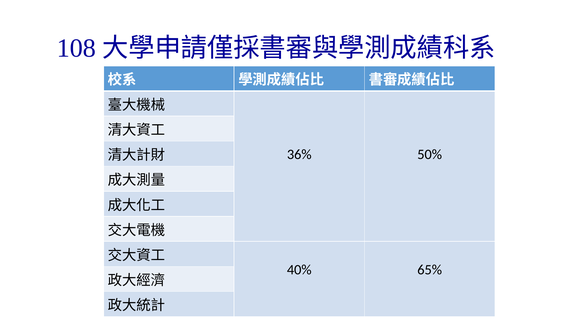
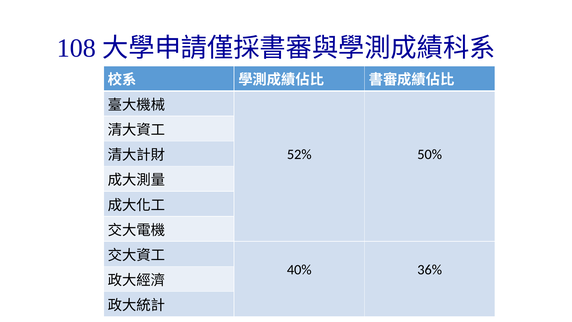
36%: 36% -> 52%
65%: 65% -> 36%
